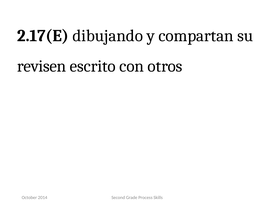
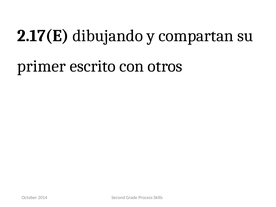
revisen: revisen -> primer
